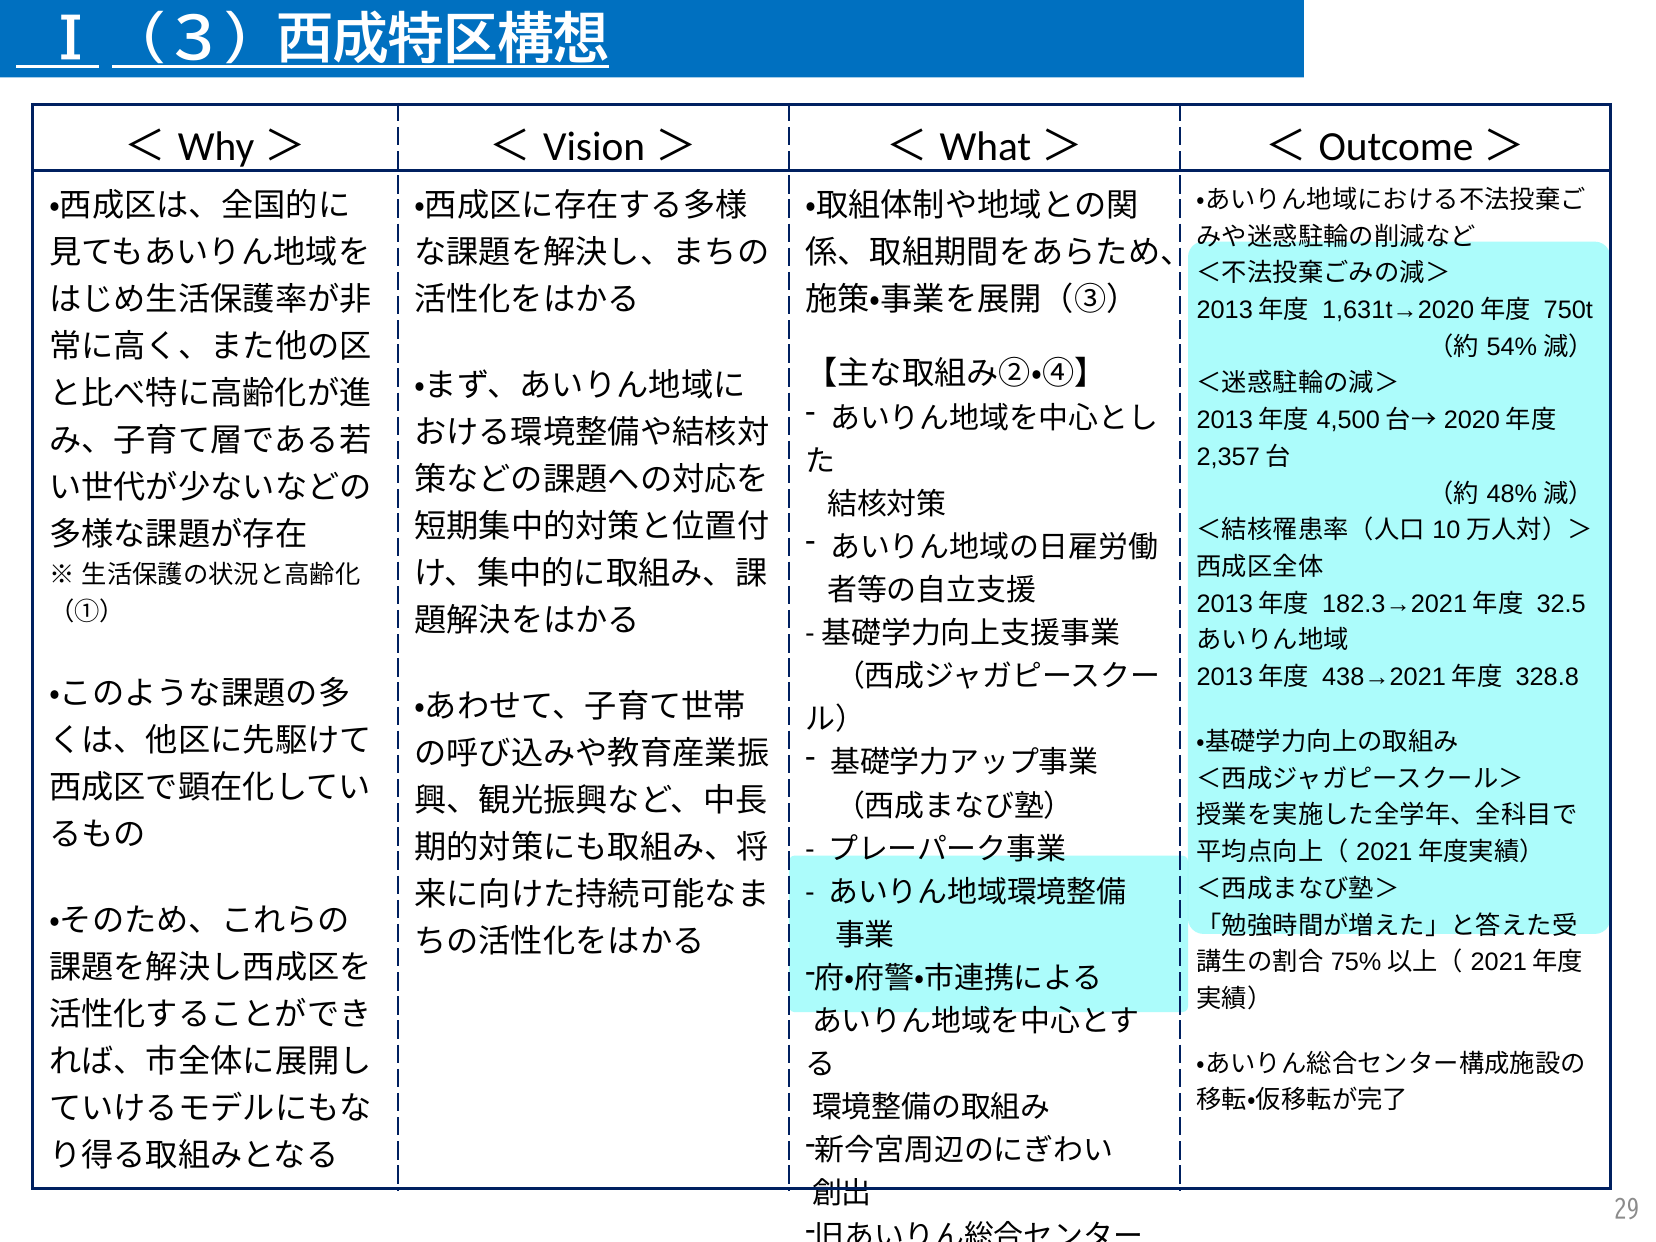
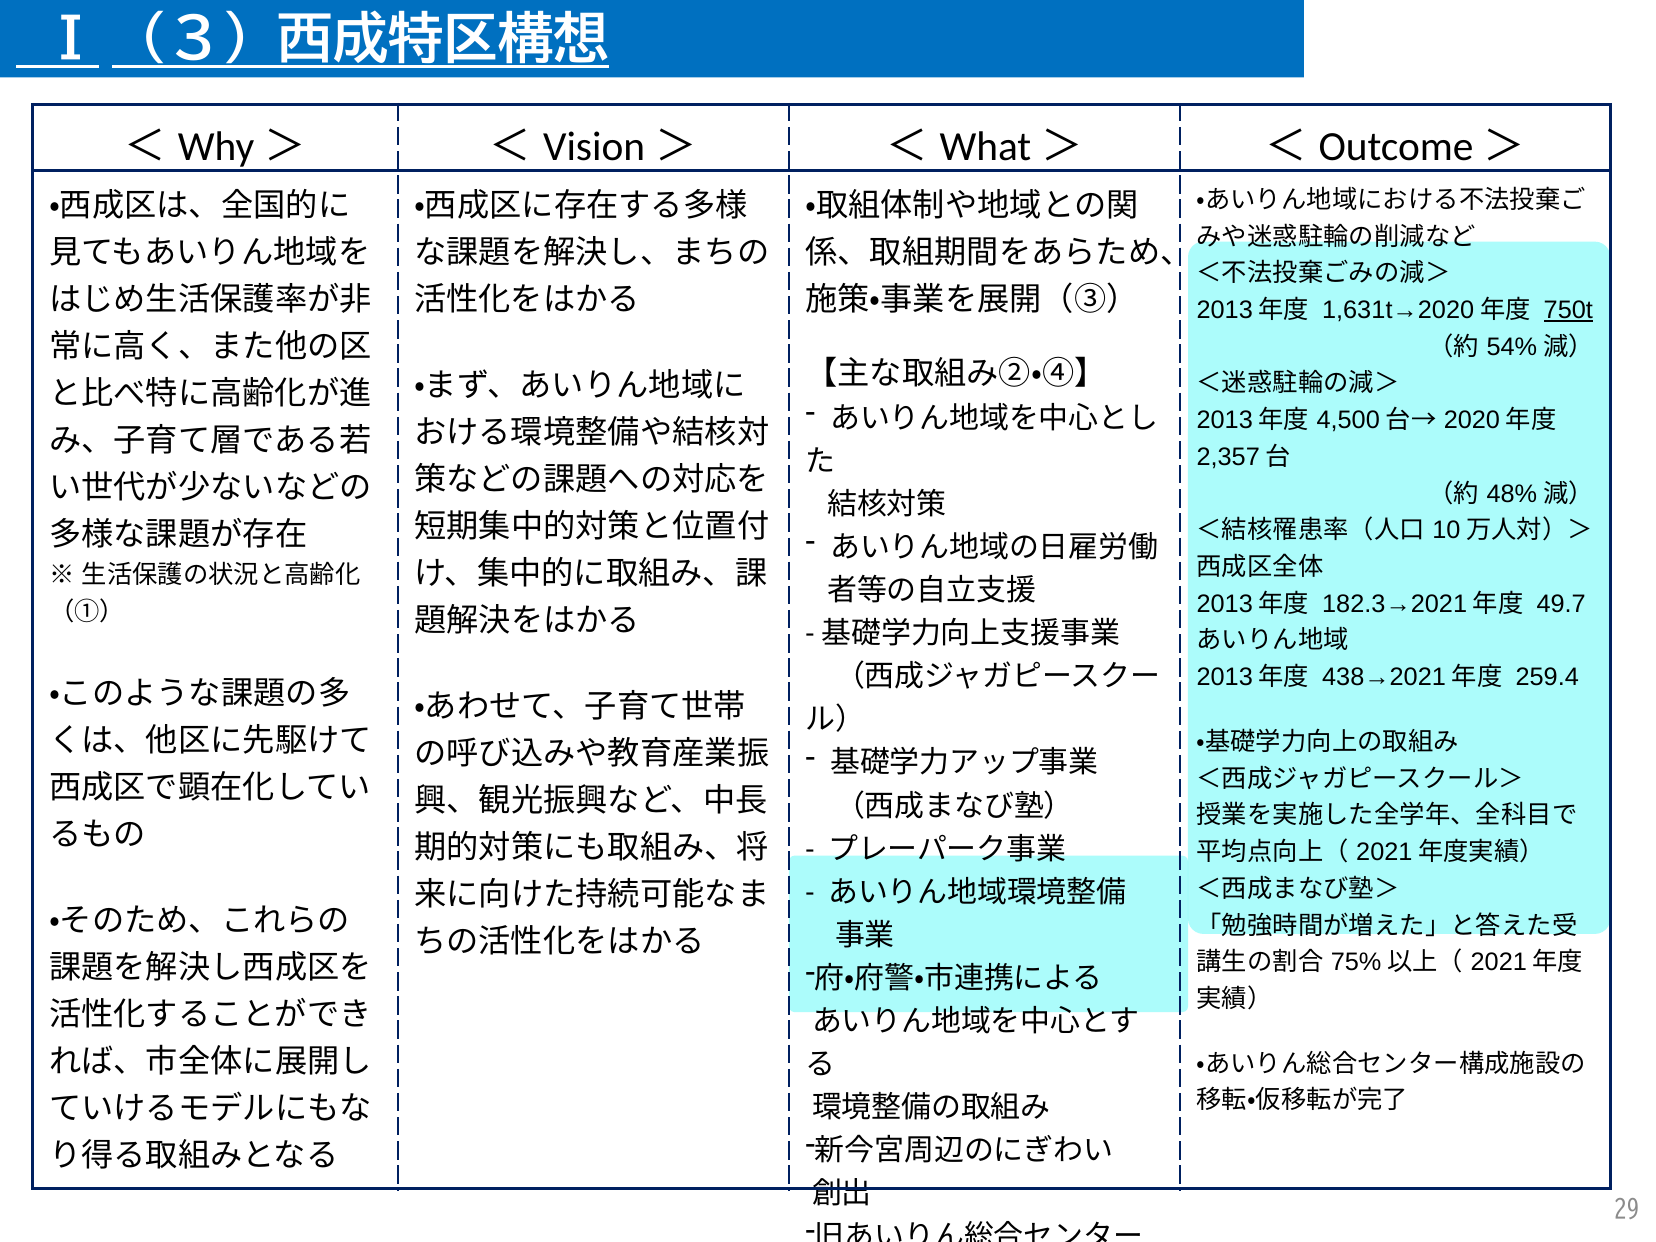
750t underline: none -> present
32.5: 32.5 -> 49.7
328.8: 328.8 -> 259.4
